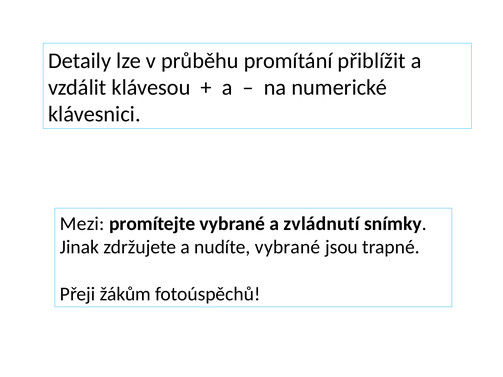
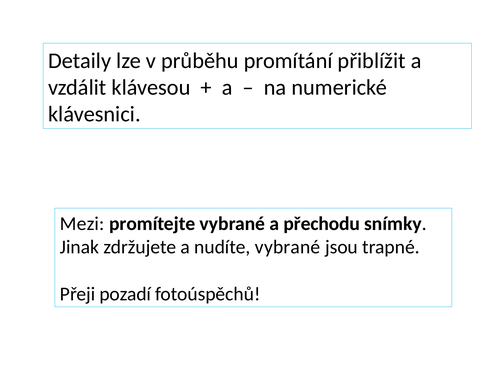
zvládnutí: zvládnutí -> přechodu
žákům: žákům -> pozadí
